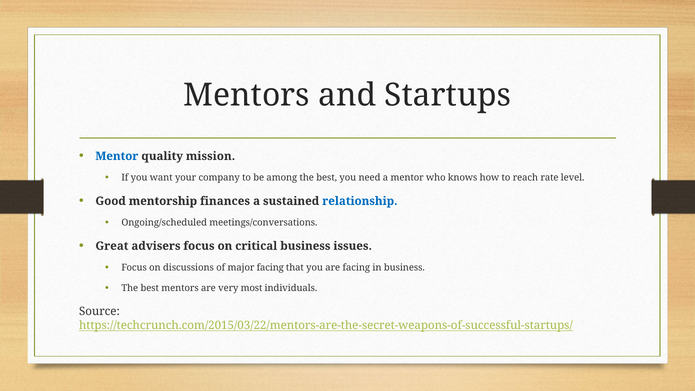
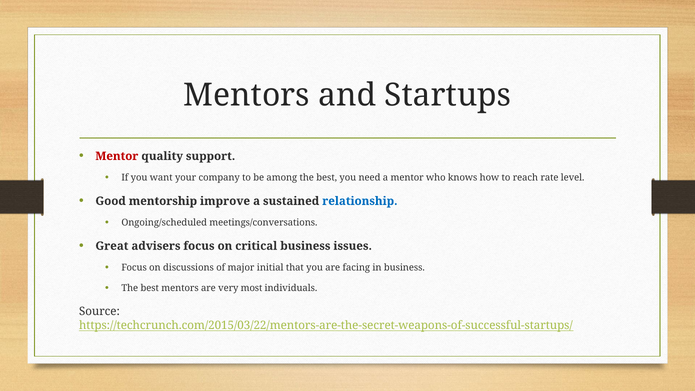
Mentor at (117, 156) colour: blue -> red
mission: mission -> support
finances: finances -> improve
major facing: facing -> initial
